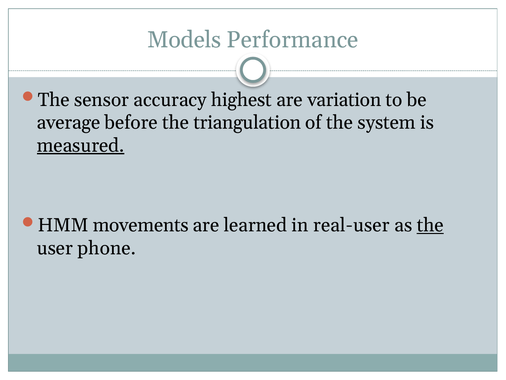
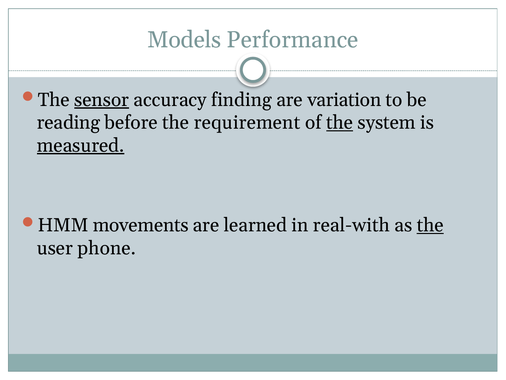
sensor underline: none -> present
highest: highest -> finding
average: average -> reading
triangulation: triangulation -> requirement
the at (340, 123) underline: none -> present
real-user: real-user -> real-with
